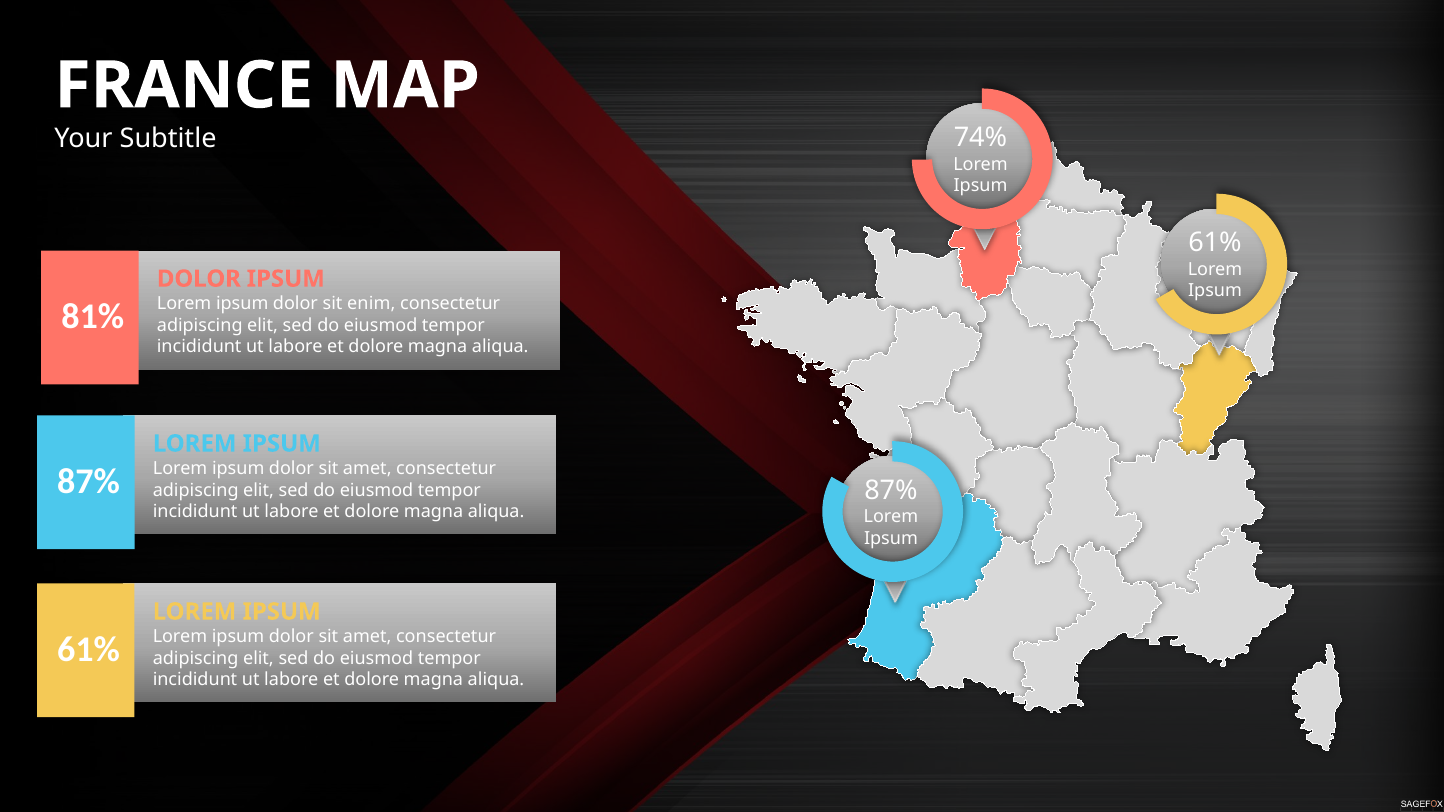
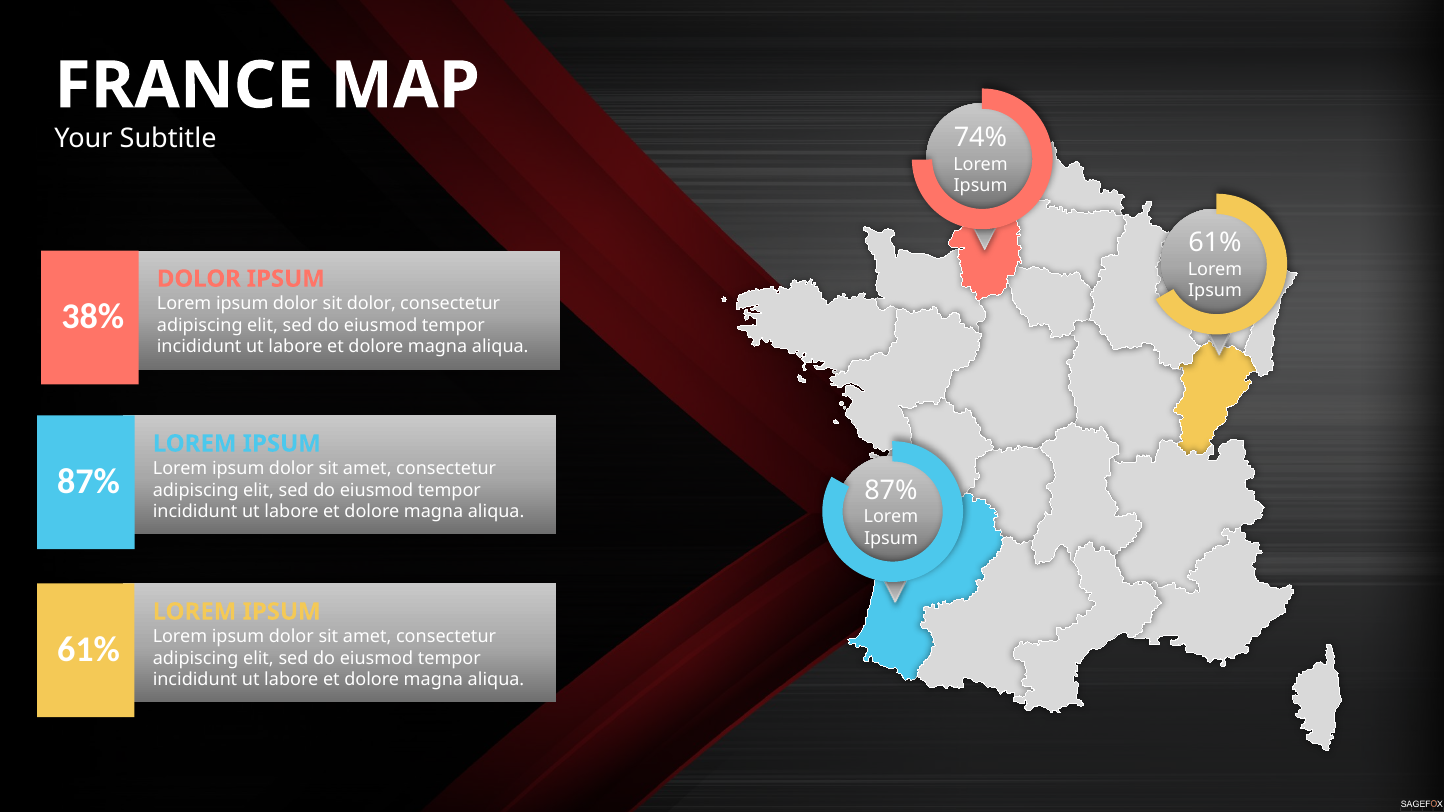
sit enim: enim -> dolor
81%: 81% -> 38%
